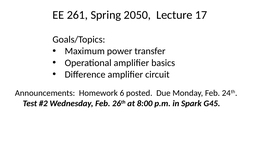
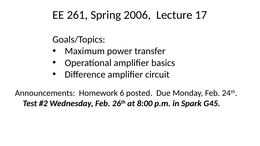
2050: 2050 -> 2006
